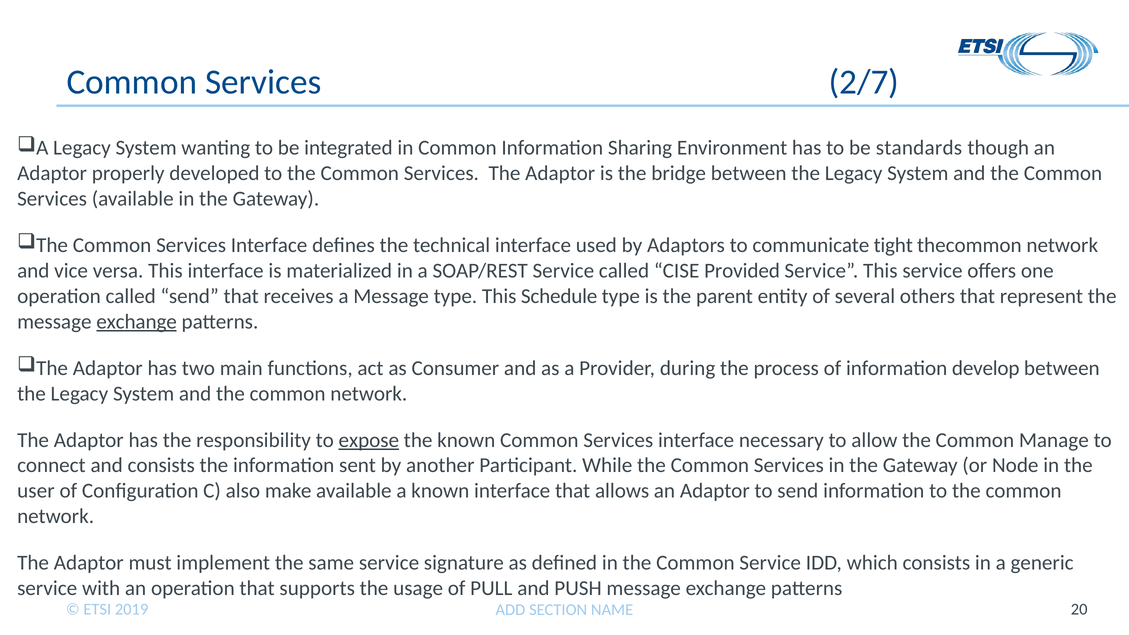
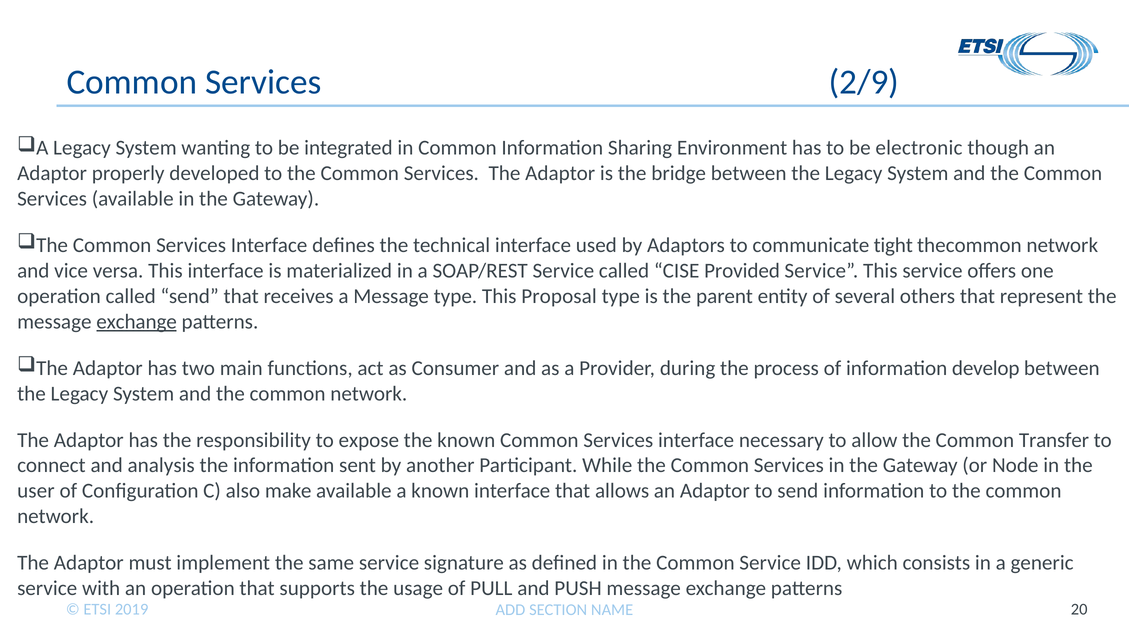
2/7: 2/7 -> 2/9
standards: standards -> electronic
Schedule: Schedule -> Proposal
expose underline: present -> none
Manage: Manage -> Transfer
and consists: consists -> analysis
